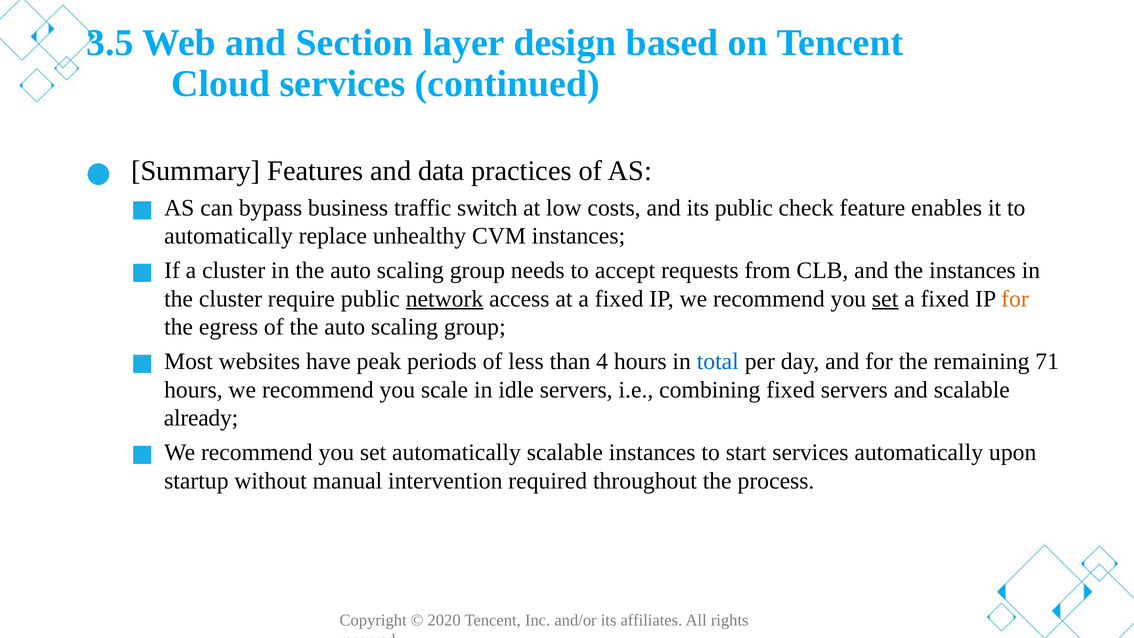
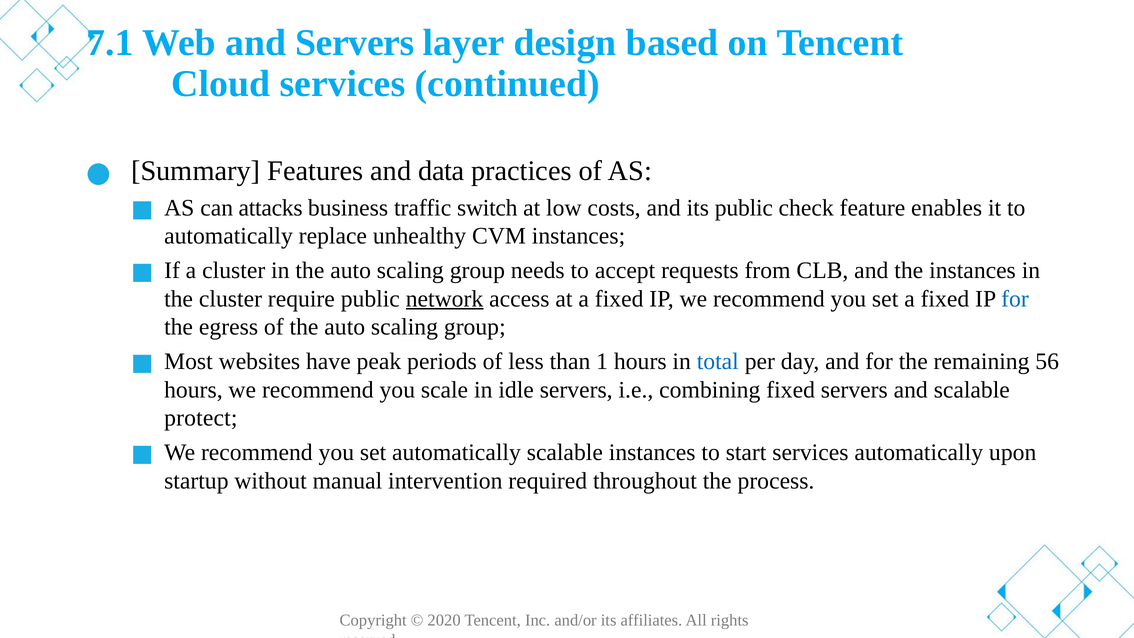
3.5: 3.5 -> 7.1
and Section: Section -> Servers
bypass: bypass -> attacks
set at (885, 299) underline: present -> none
for at (1015, 299) colour: orange -> blue
4: 4 -> 1
71: 71 -> 56
already: already -> protect
